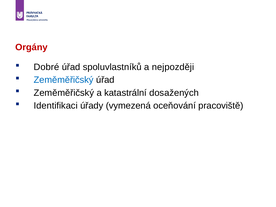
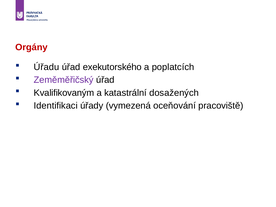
Dobré: Dobré -> Úřadu
spoluvlastníků: spoluvlastníků -> exekutorského
nejpozději: nejpozději -> poplatcích
Zeměměřičský at (64, 80) colour: blue -> purple
Zeměměřičský at (64, 93): Zeměměřičský -> Kvalifikovaným
